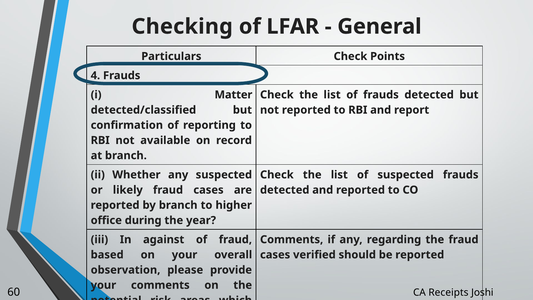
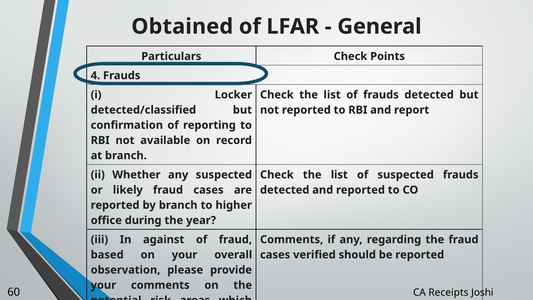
Checking: Checking -> Obtained
Matter: Matter -> Locker
